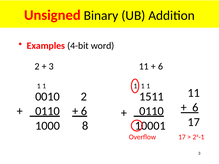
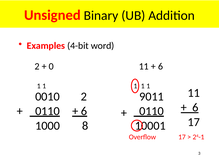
3 at (51, 67): 3 -> 0
1511: 1511 -> 9011
